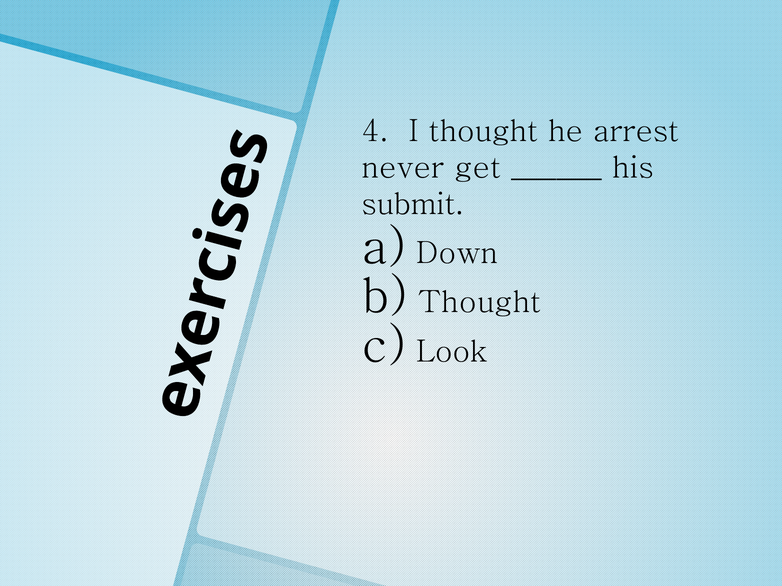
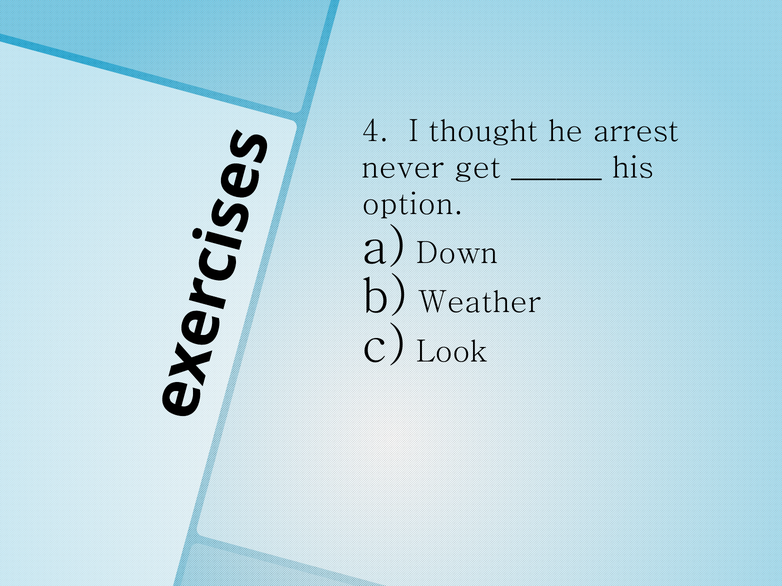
submit: submit -> option
Thought at (480, 303): Thought -> Weather
